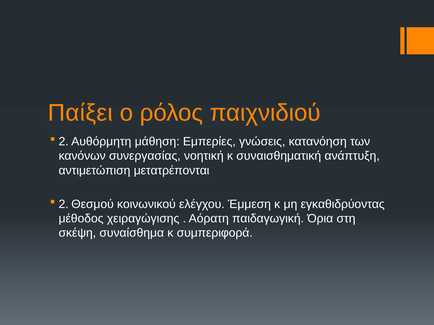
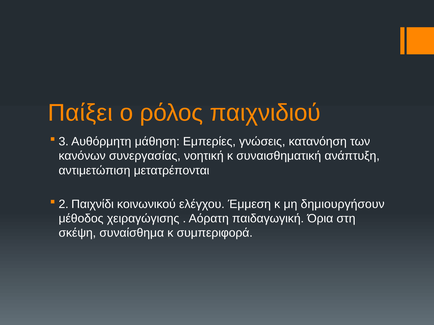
2 at (64, 142): 2 -> 3
Θεσμού: Θεσμού -> Παιχνίδι
εγκαθιδρύοντας: εγκαθιδρύοντας -> δημιουργήσουν
